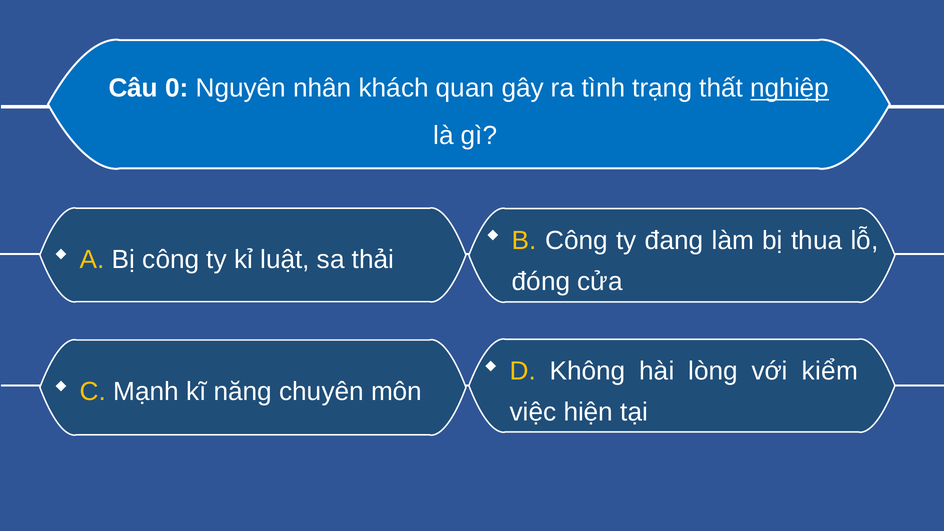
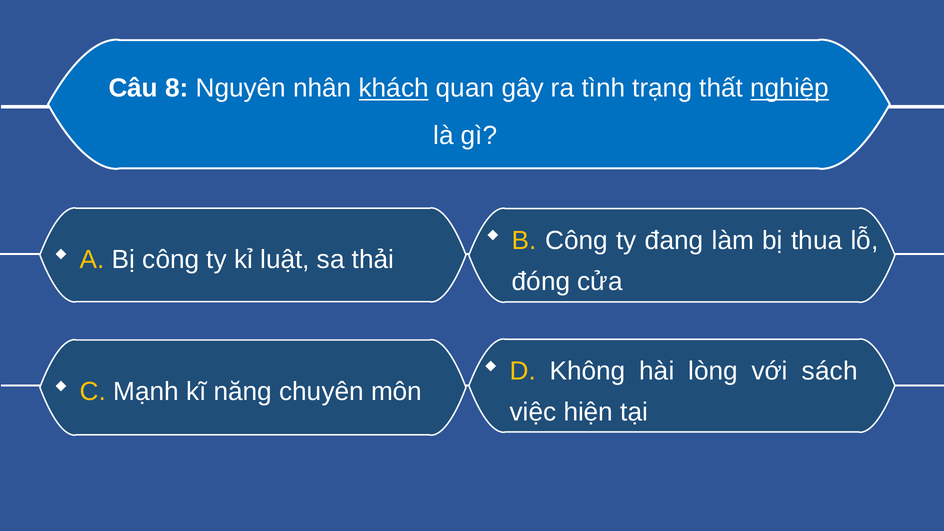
0: 0 -> 8
khách underline: none -> present
kiểm: kiểm -> sách
